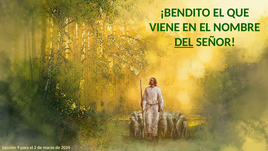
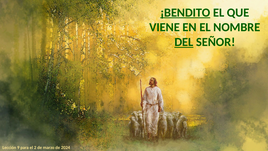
¡BENDITO underline: none -> present
